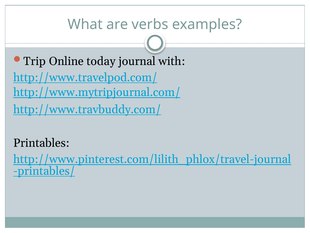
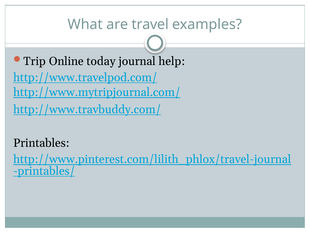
verbs: verbs -> travel
with: with -> help
